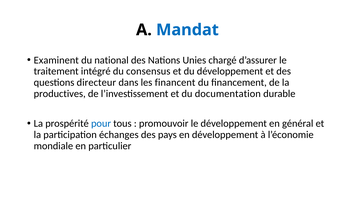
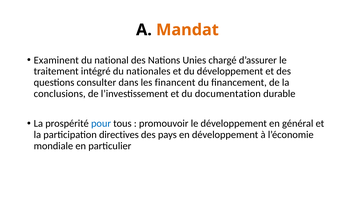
Mandat colour: blue -> orange
consensus: consensus -> nationales
directeur: directeur -> consulter
productives: productives -> conclusions
échanges: échanges -> directives
